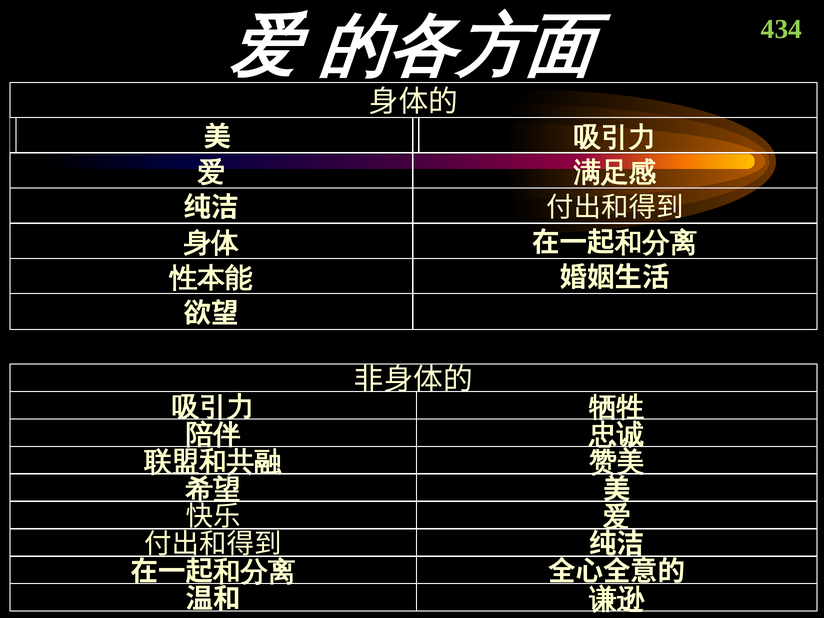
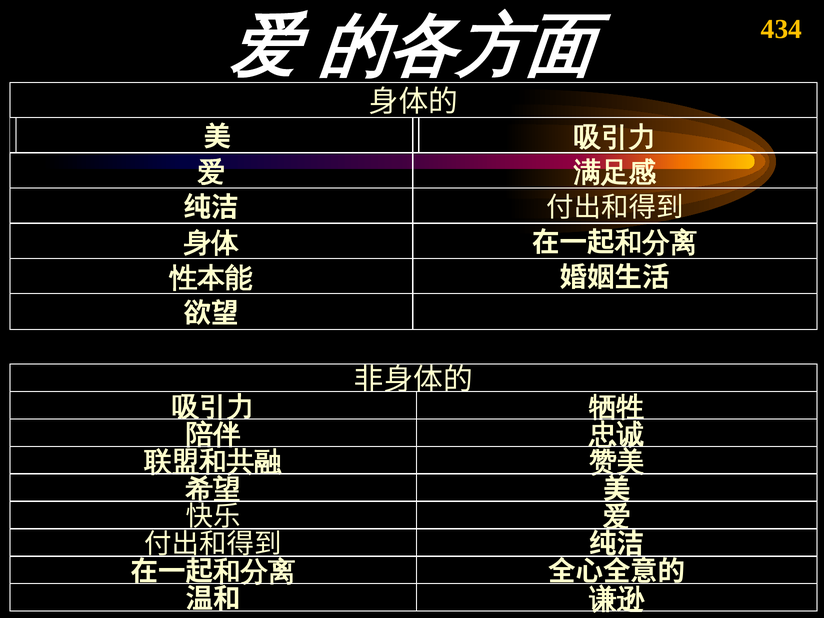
434 colour: light green -> yellow
